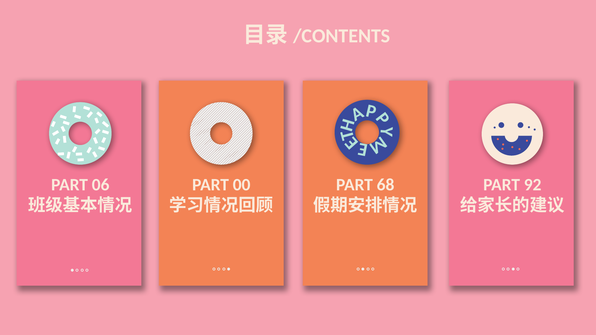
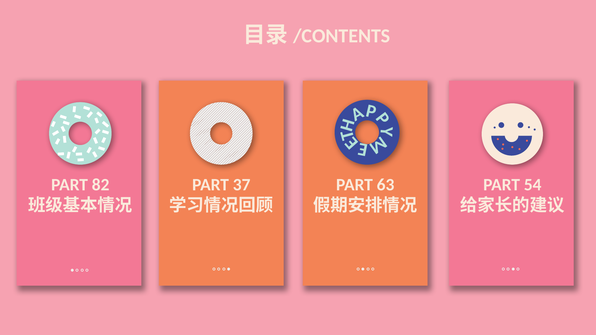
06: 06 -> 82
00: 00 -> 37
68: 68 -> 63
92: 92 -> 54
